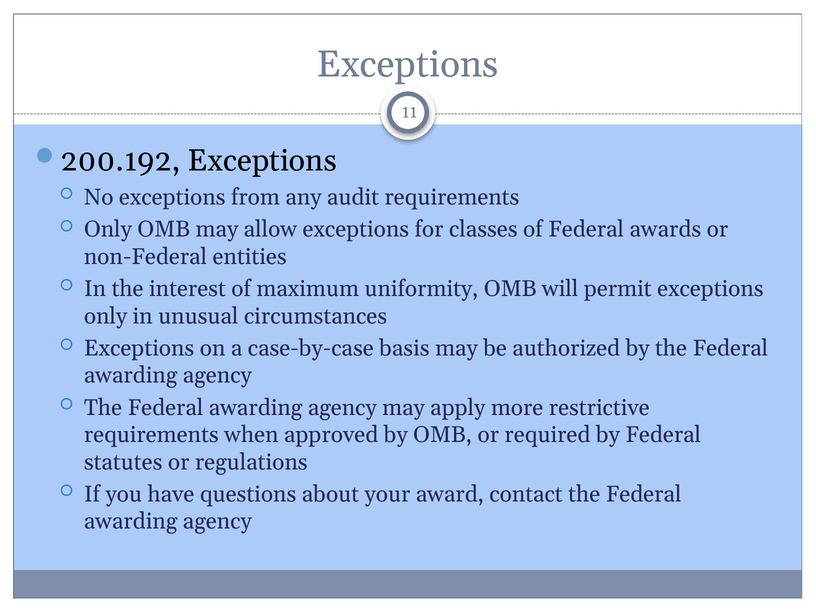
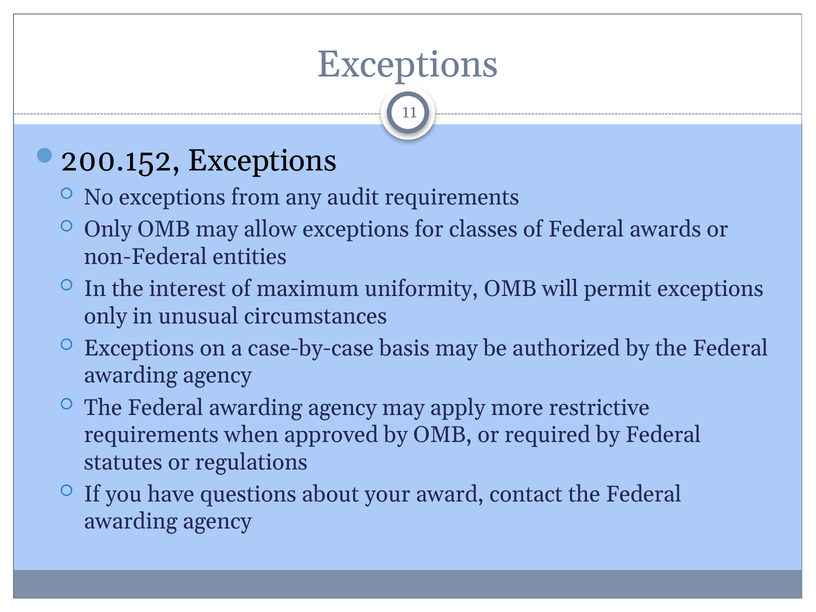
200.192: 200.192 -> 200.152
